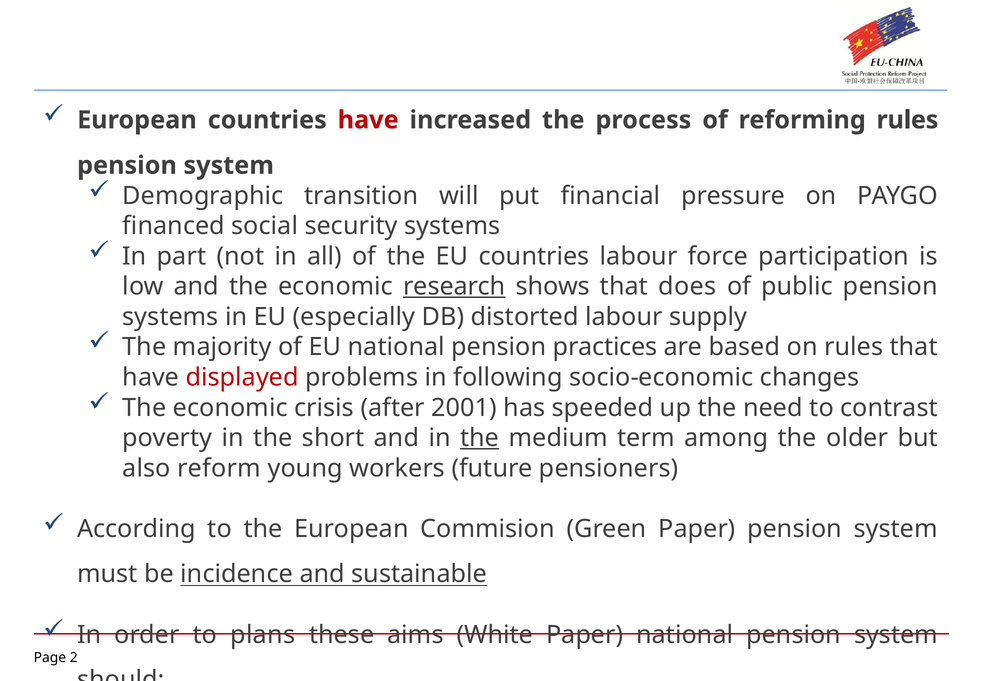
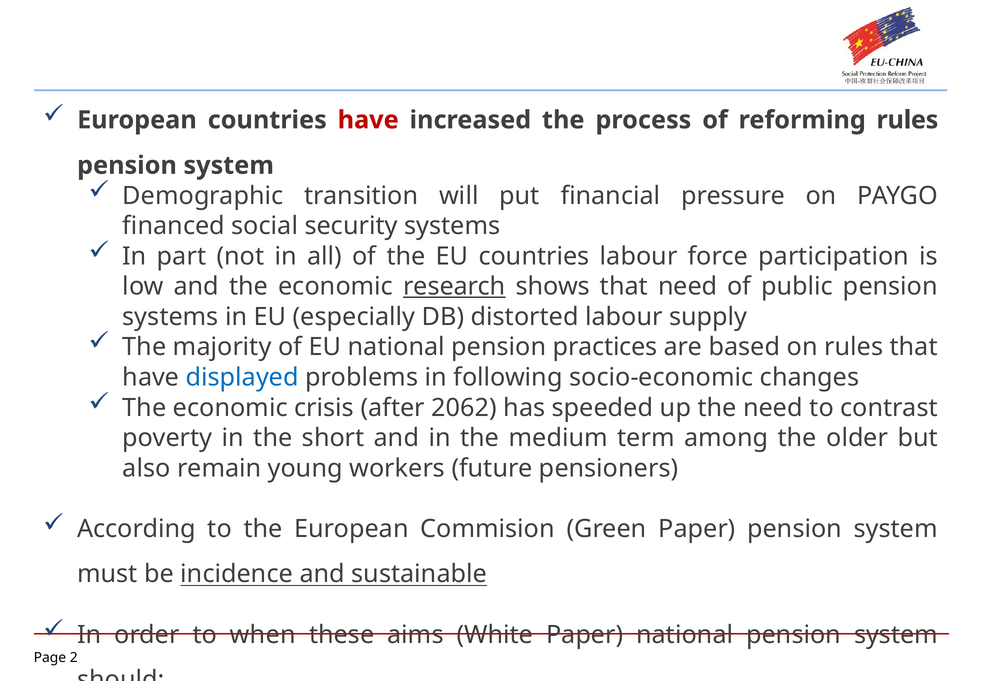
that does: does -> need
displayed colour: red -> blue
2001: 2001 -> 2062
the at (480, 438) underline: present -> none
reform: reform -> remain
plans: plans -> when
